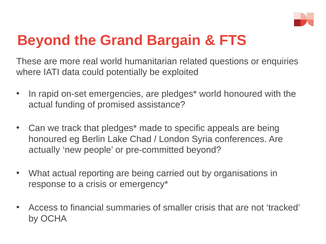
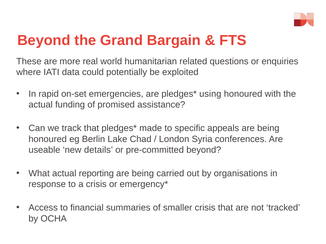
world at (210, 94): world -> using
actually: actually -> useable
people: people -> details
